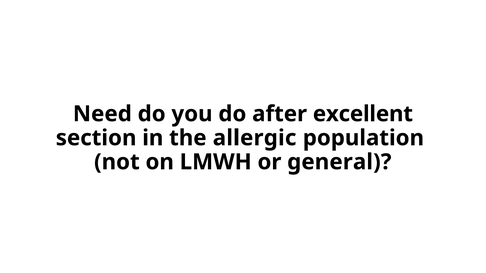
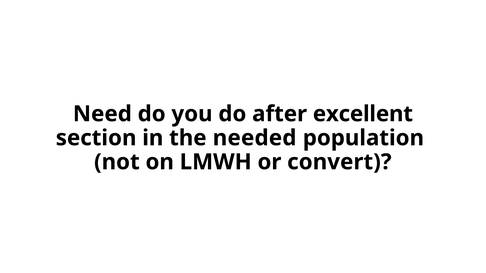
allergic: allergic -> needed
general: general -> convert
